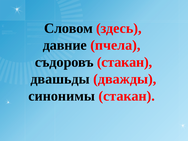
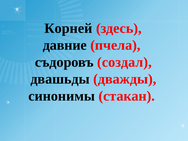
Словом: Словом -> Корней
съдоровъ стакан: стакан -> создал
